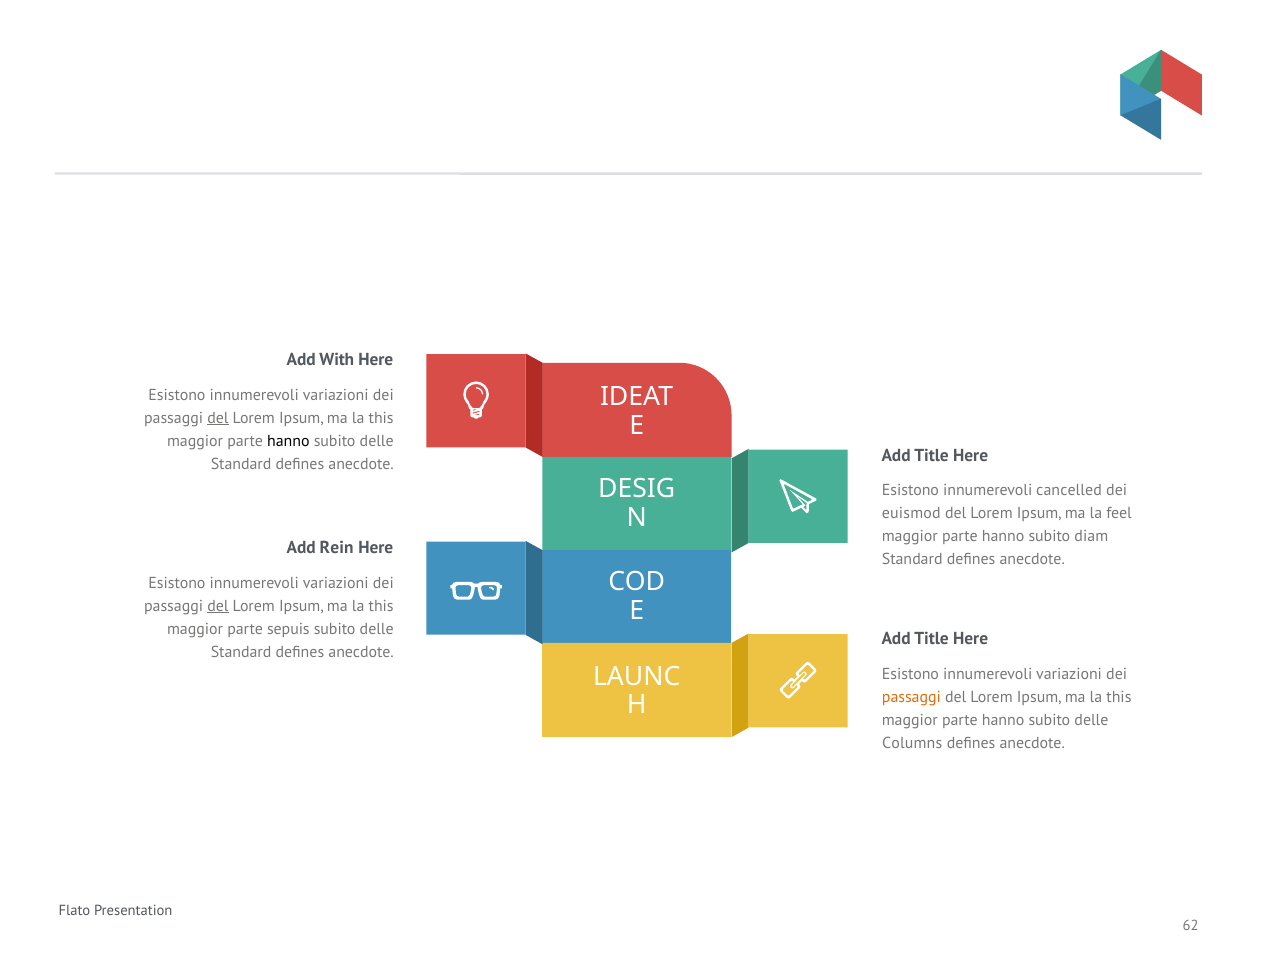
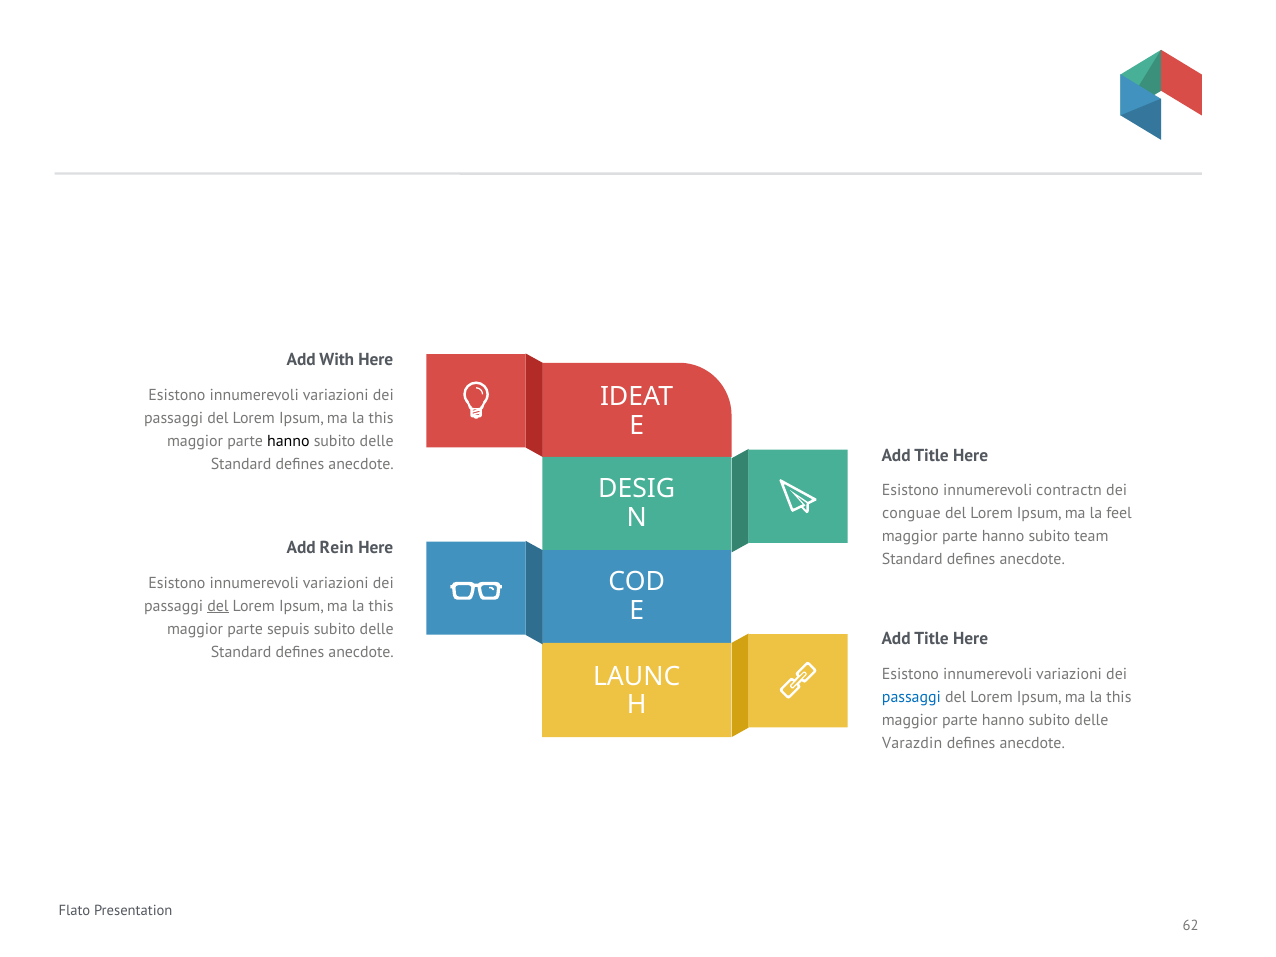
del at (218, 418) underline: present -> none
cancelled: cancelled -> contractn
euismod: euismod -> conguae
diam: diam -> team
passaggi at (911, 698) colour: orange -> blue
Columns: Columns -> Varazdin
